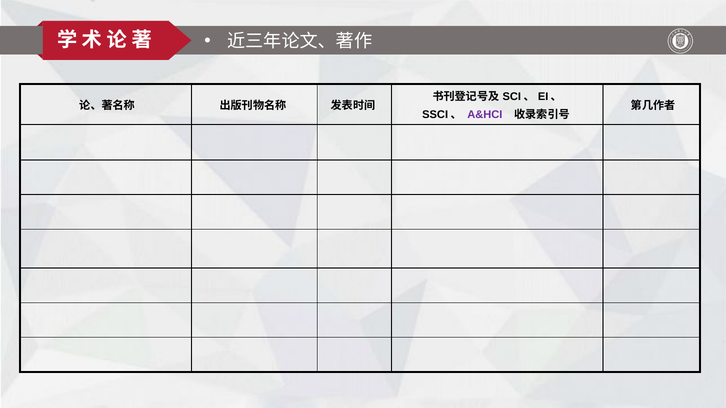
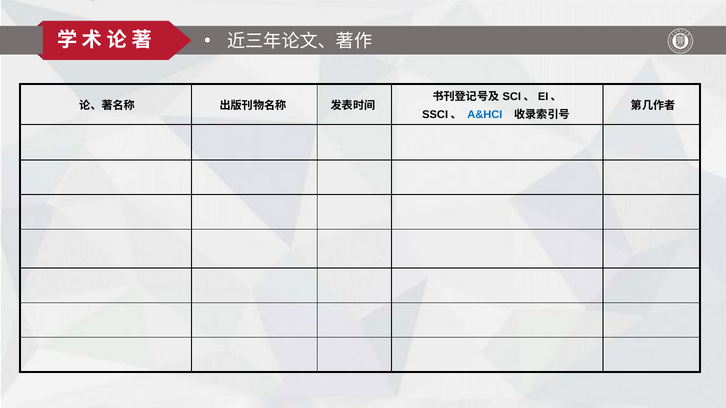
A&HCI colour: purple -> blue
